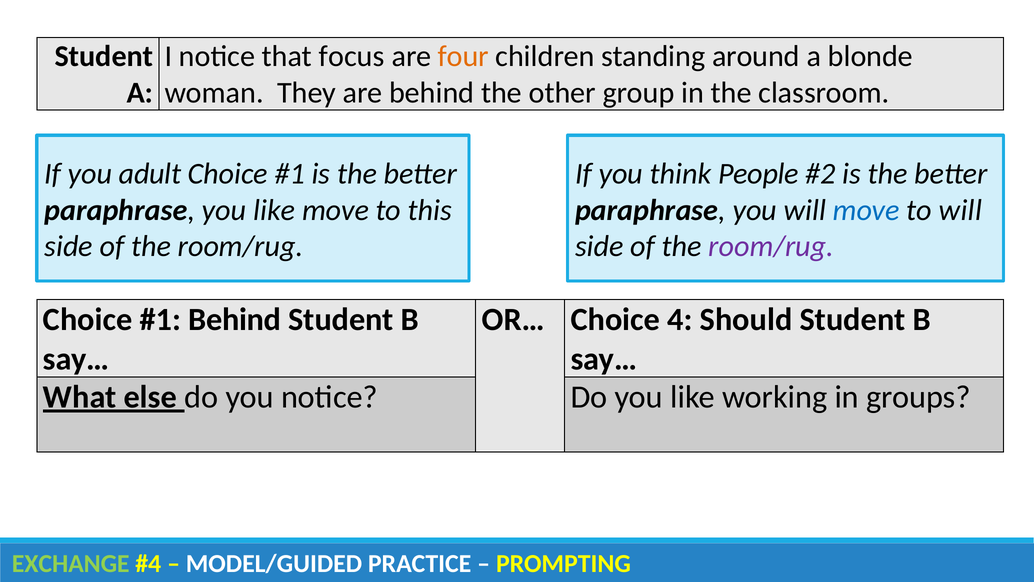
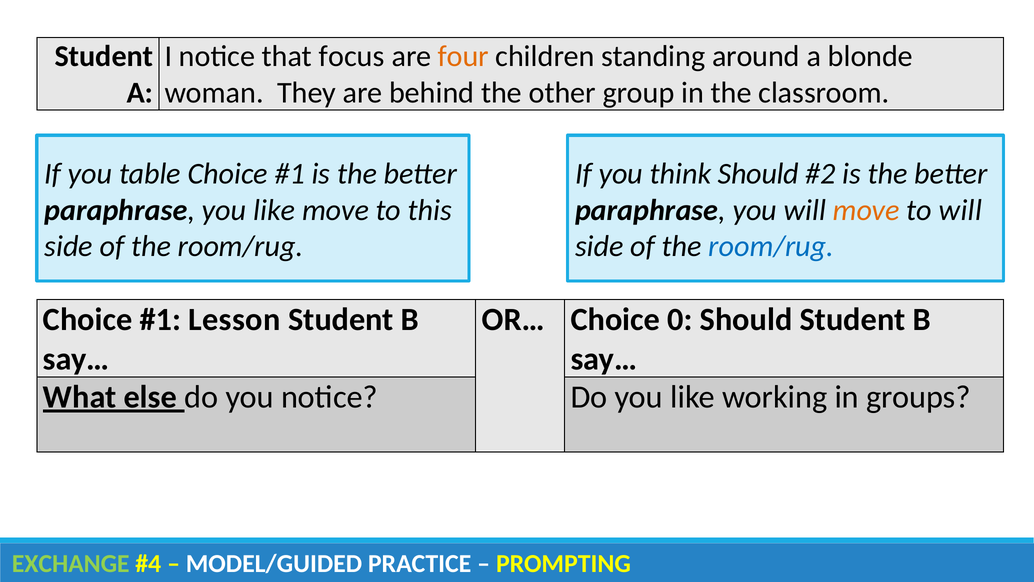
adult: adult -> table
think People: People -> Should
move at (866, 210) colour: blue -> orange
room/rug at (771, 246) colour: purple -> blue
Behind at (235, 319): Behind -> Lesson
4: 4 -> 0
